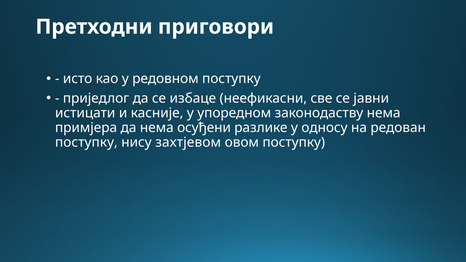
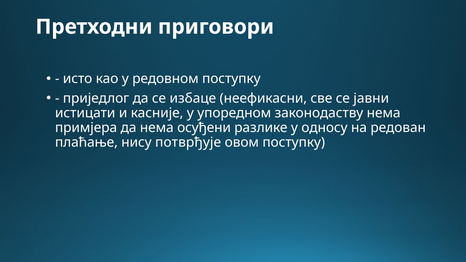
поступку at (86, 142): поступку -> плаћање
захтјевом: захтјевом -> потврђује
